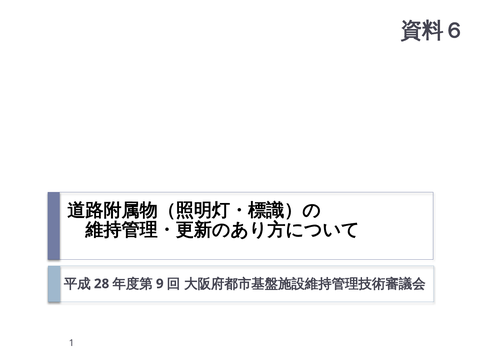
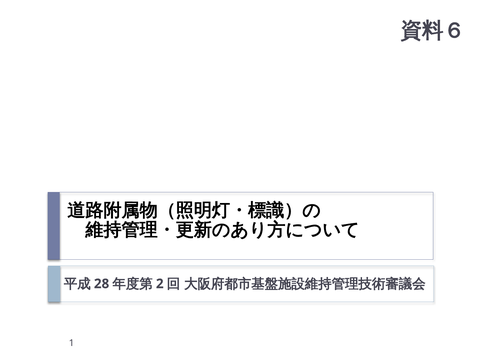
9: 9 -> 2
